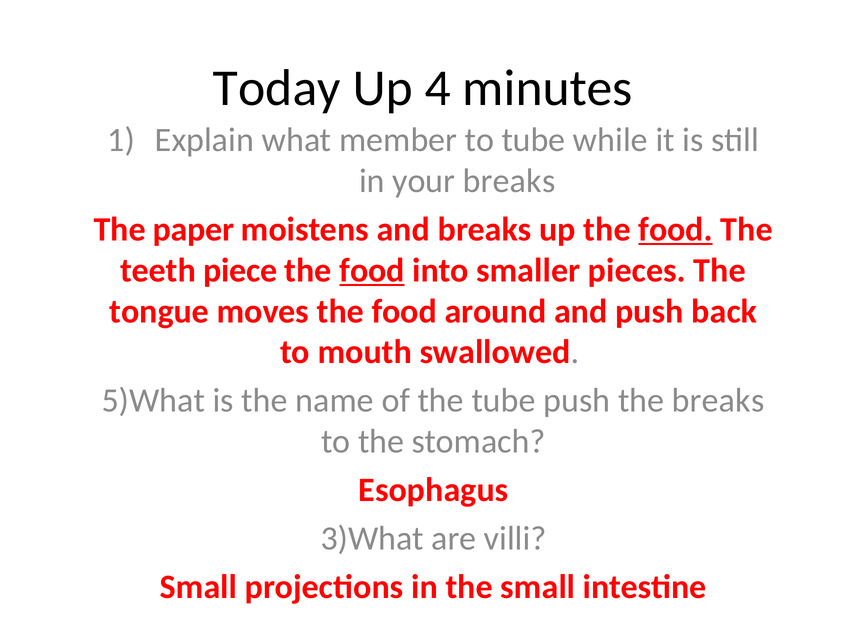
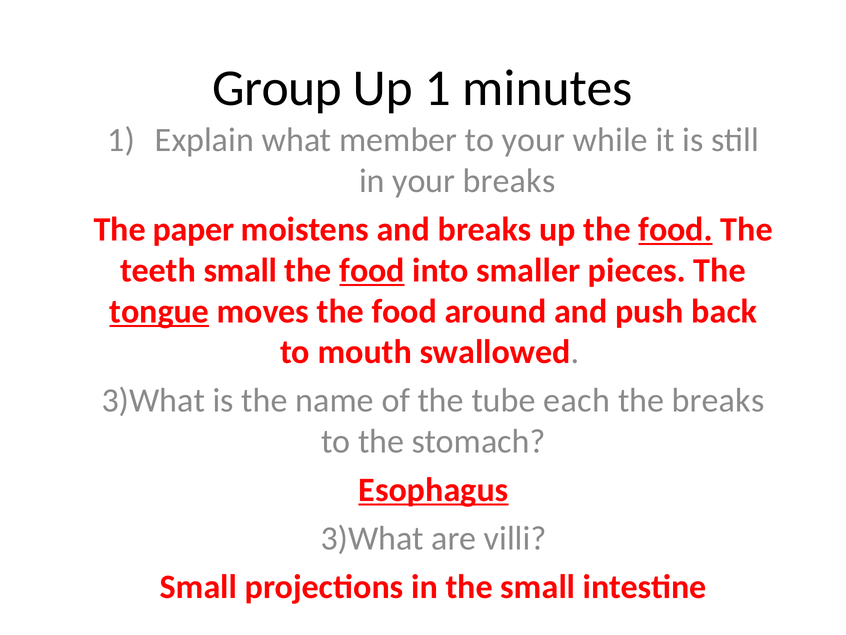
Today: Today -> Group
Up 4: 4 -> 1
to tube: tube -> your
teeth piece: piece -> small
tongue underline: none -> present
5)What at (153, 400): 5)What -> 3)What
tube push: push -> each
Esophagus underline: none -> present
